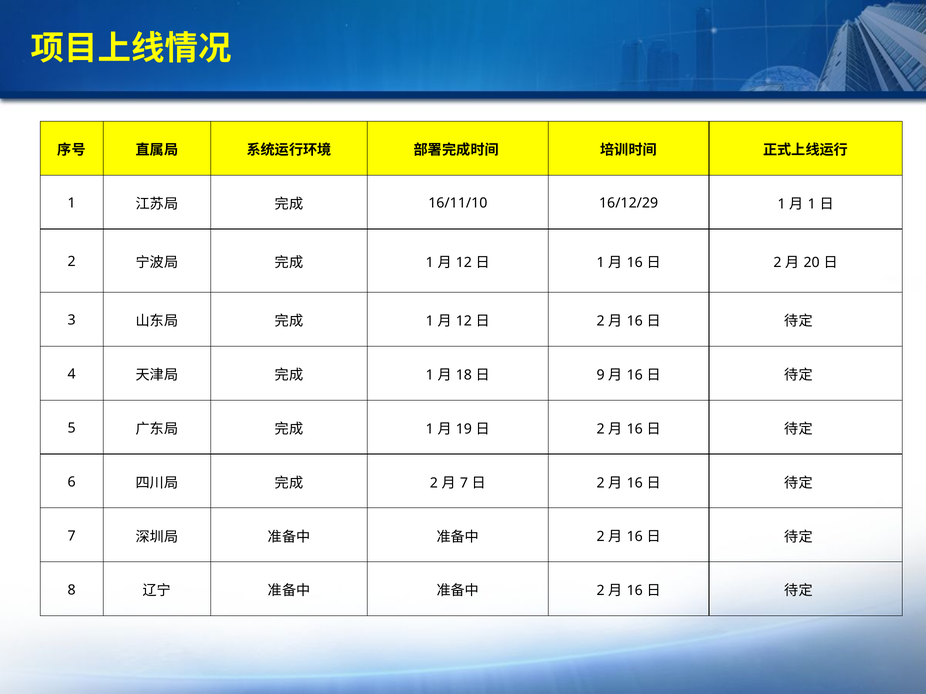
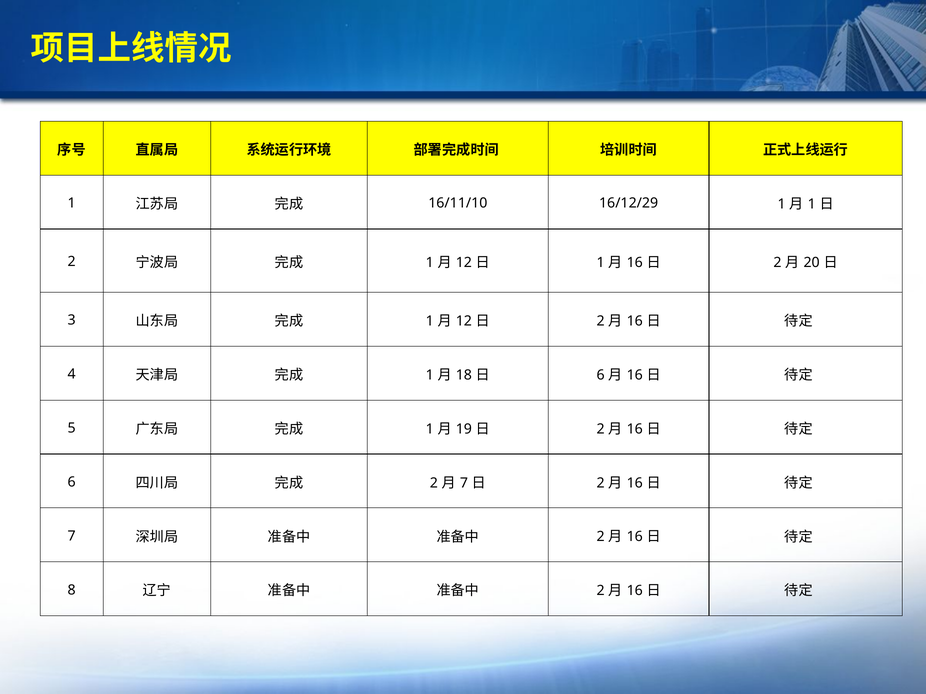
9 at (601, 375): 9 -> 6
